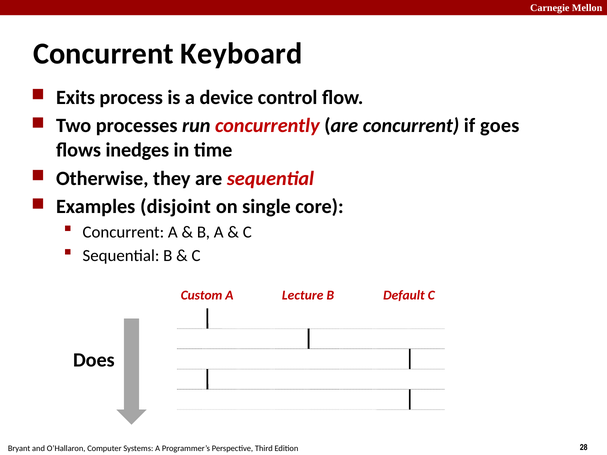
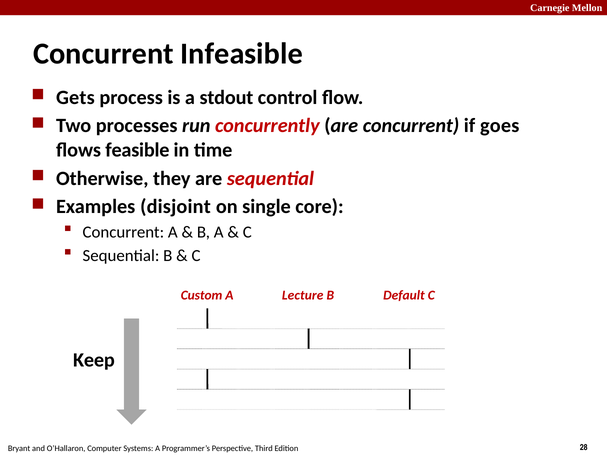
Keyboard: Keyboard -> Infeasible
Exits: Exits -> Gets
device: device -> stdout
inedges: inedges -> feasible
Does: Does -> Keep
